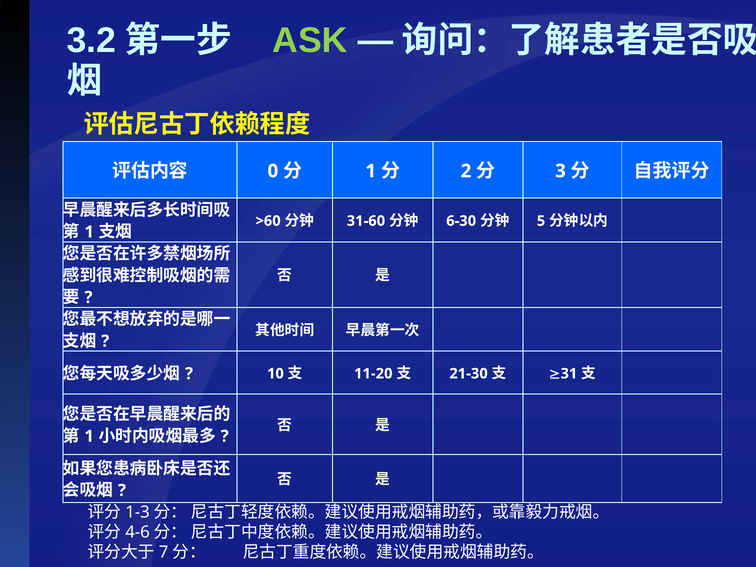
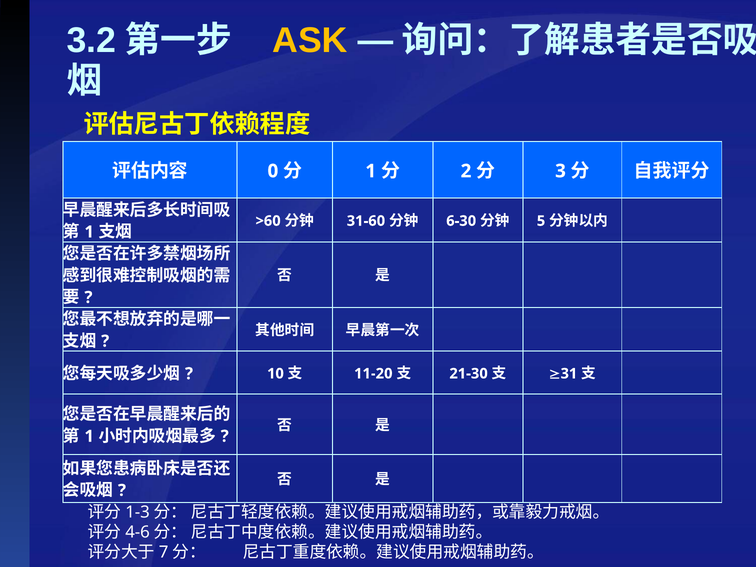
ASK colour: light green -> yellow
